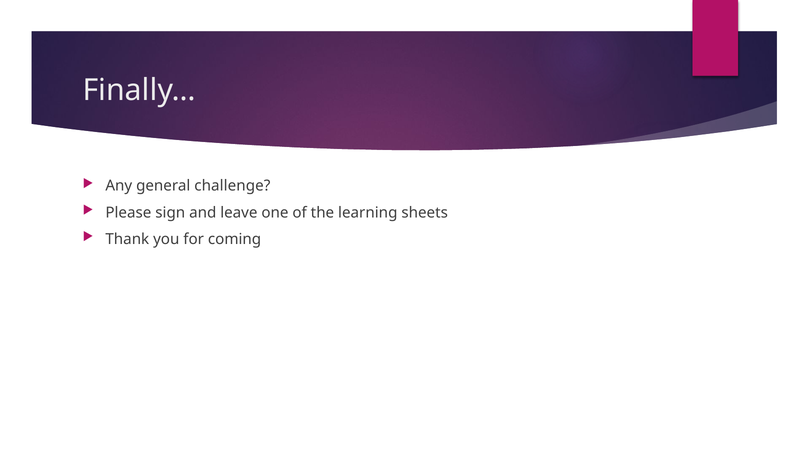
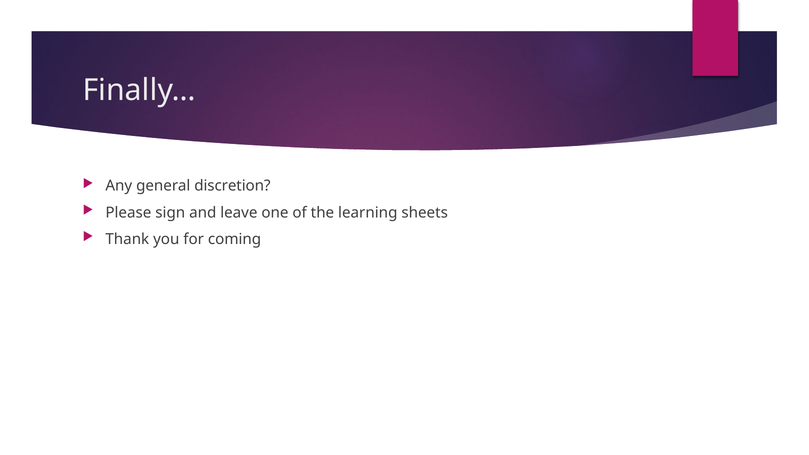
challenge: challenge -> discretion
